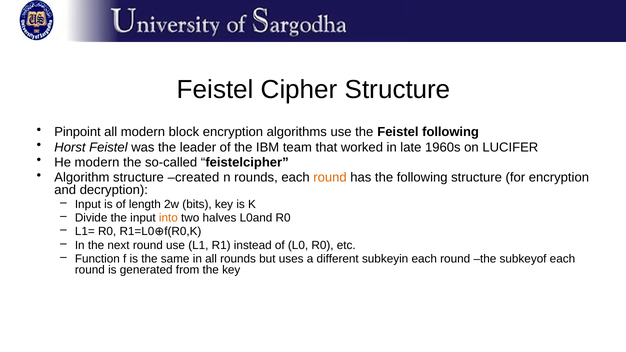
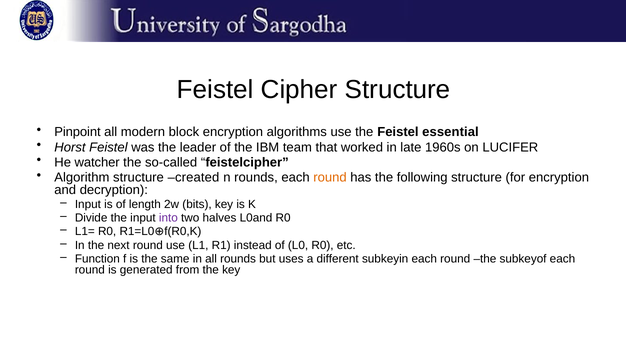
Feistel following: following -> essential
􀂄He modern: modern -> watcher
into colour: orange -> purple
